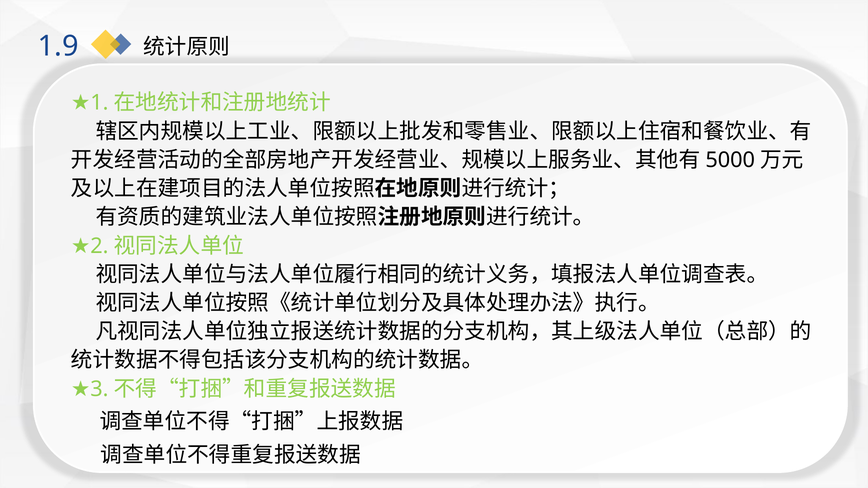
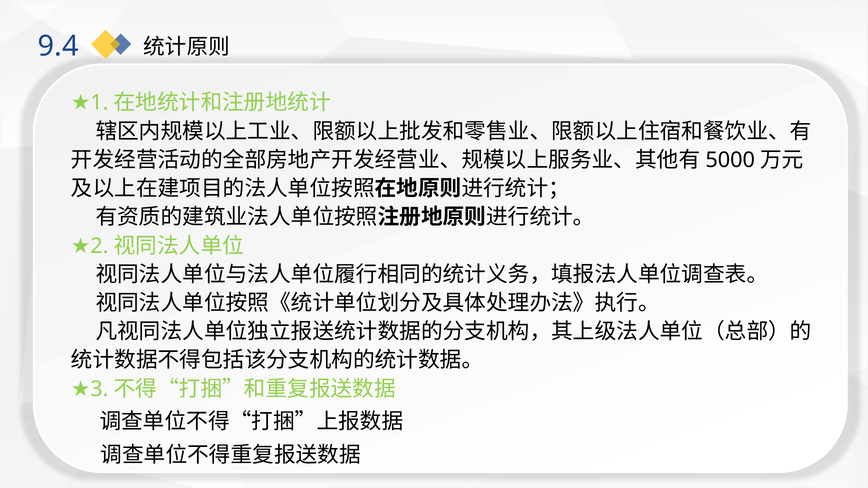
1.9: 1.9 -> 9.4
